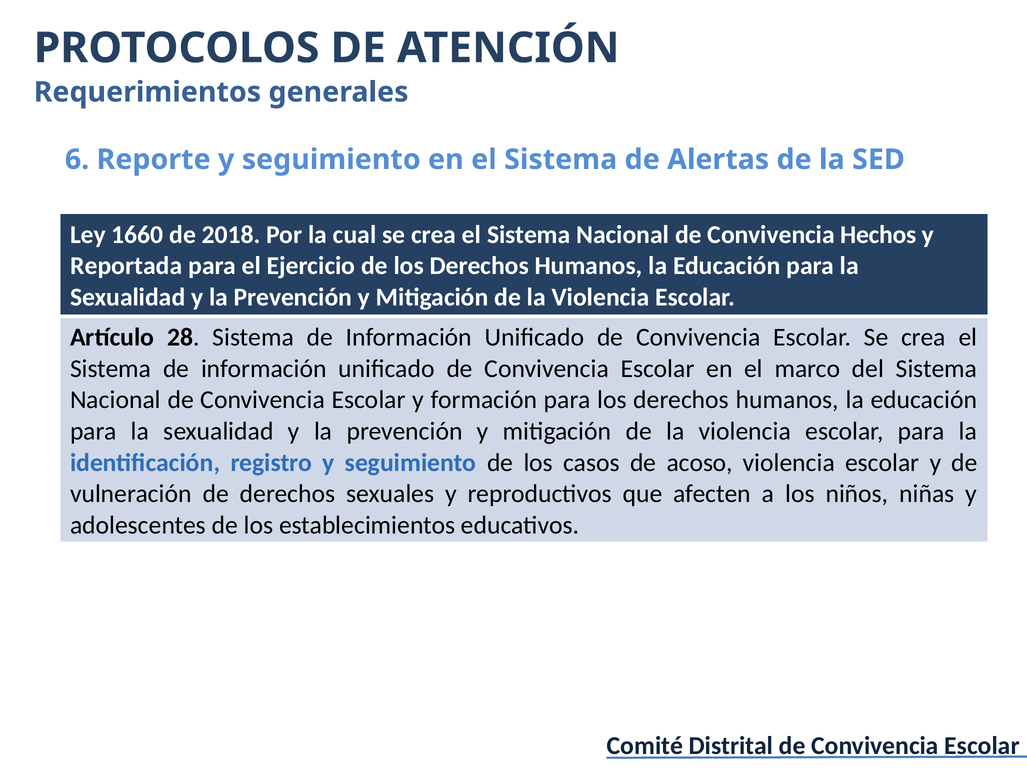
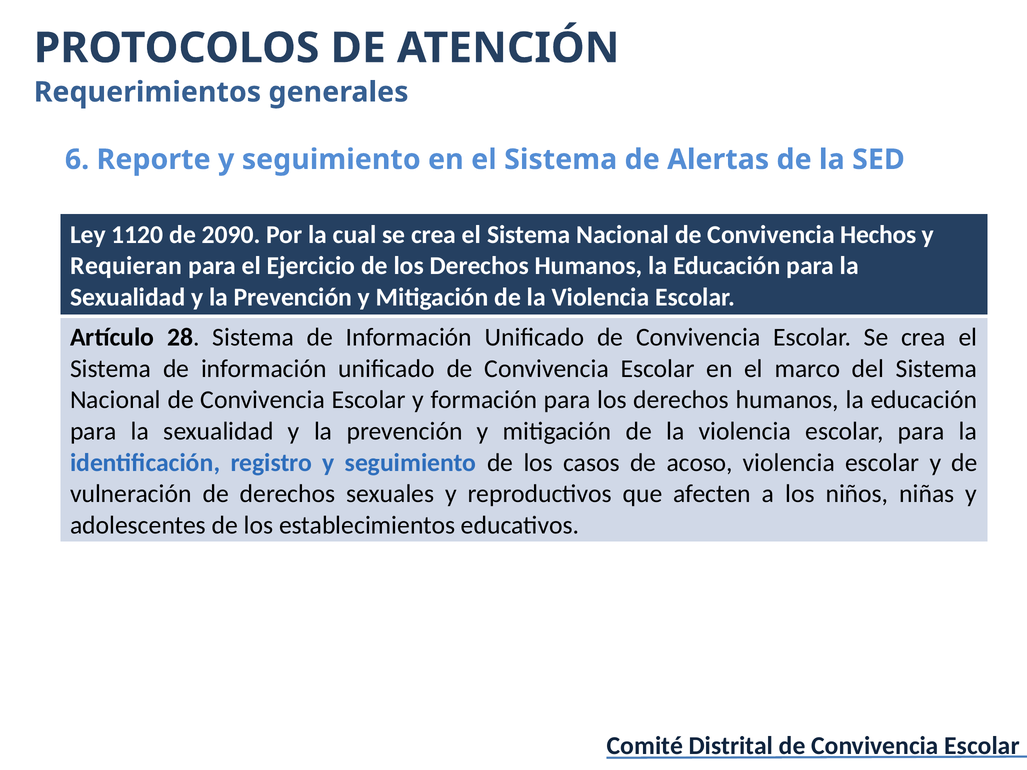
1660: 1660 -> 1120
2018: 2018 -> 2090
Reportada: Reportada -> Requieran
